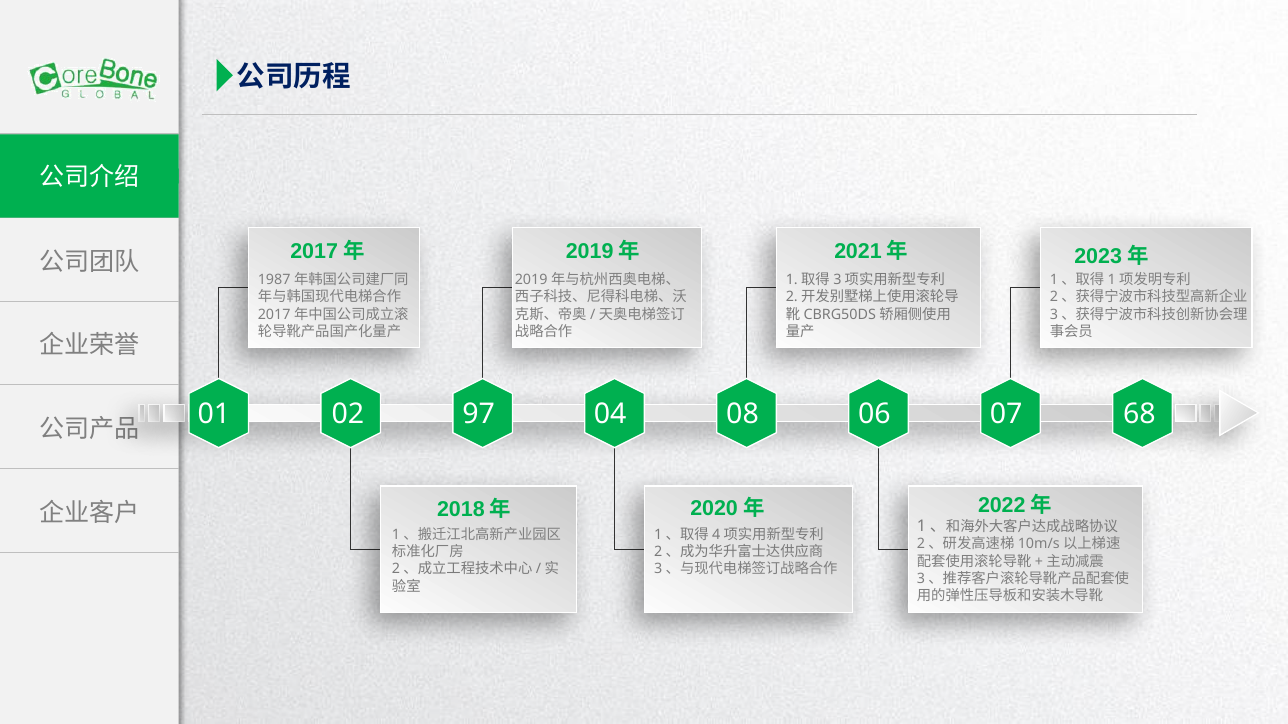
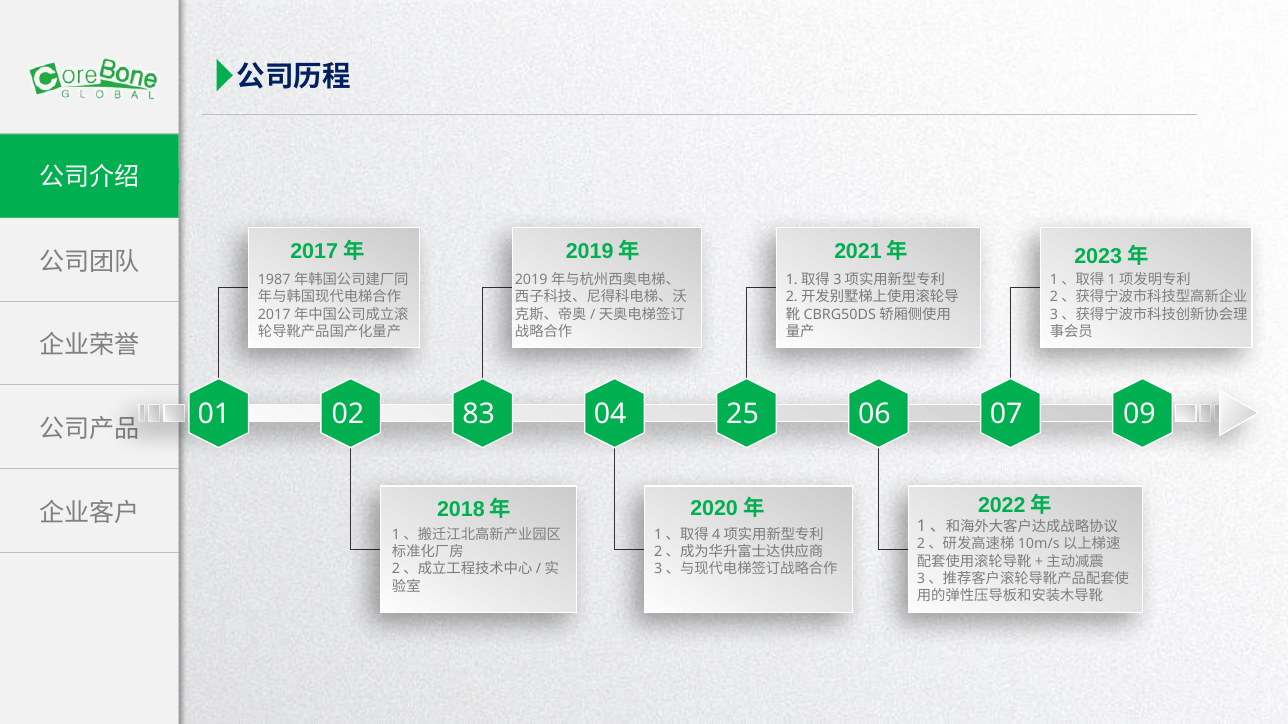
97: 97 -> 83
08: 08 -> 25
68: 68 -> 09
